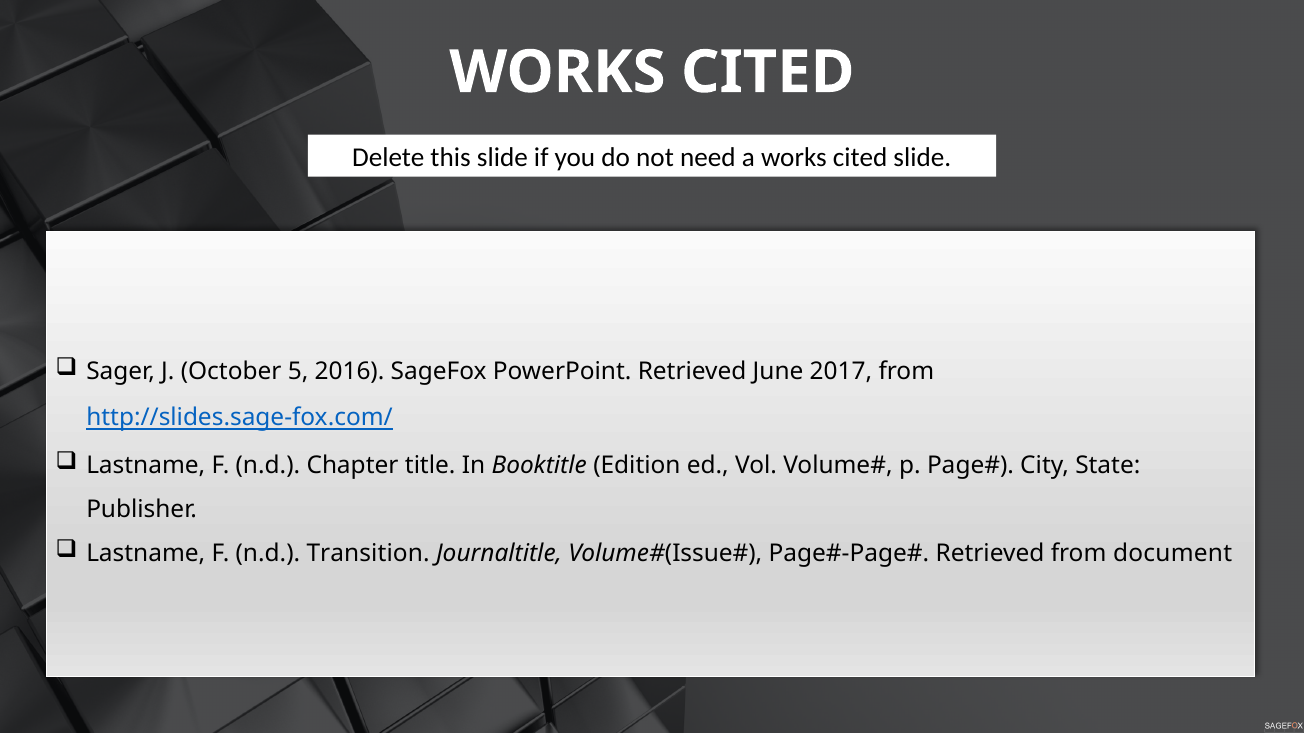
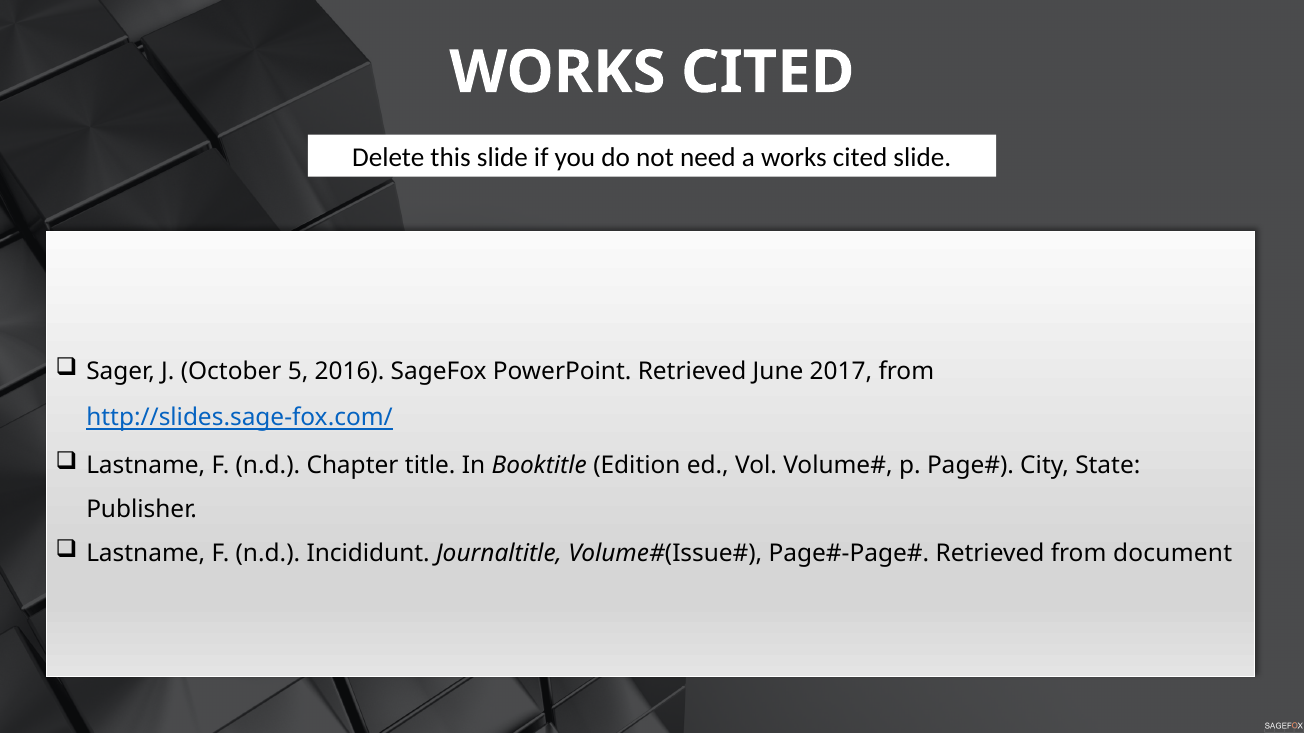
Transition: Transition -> Incididunt
